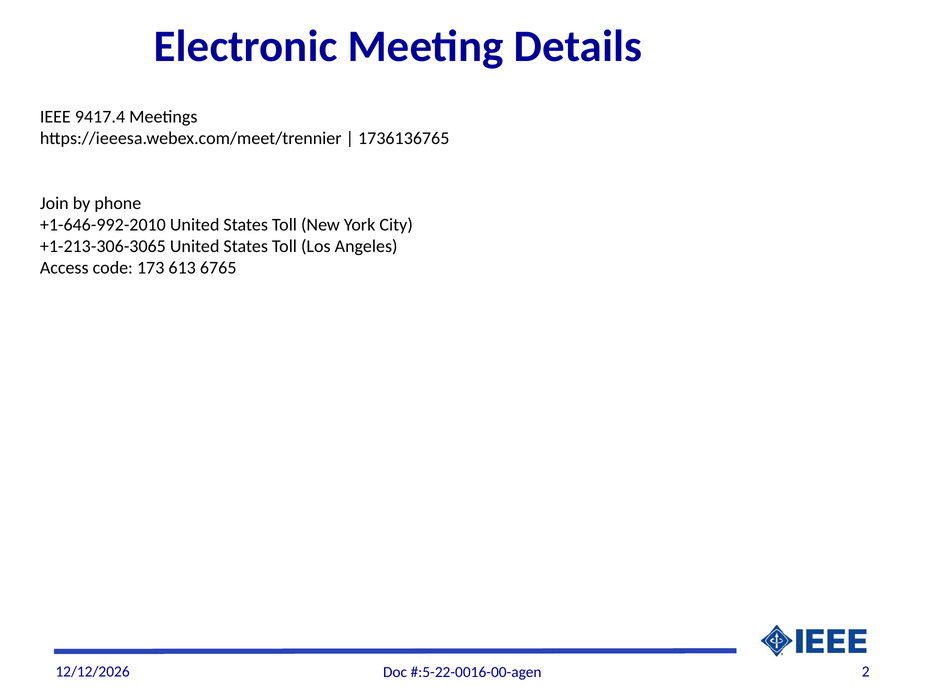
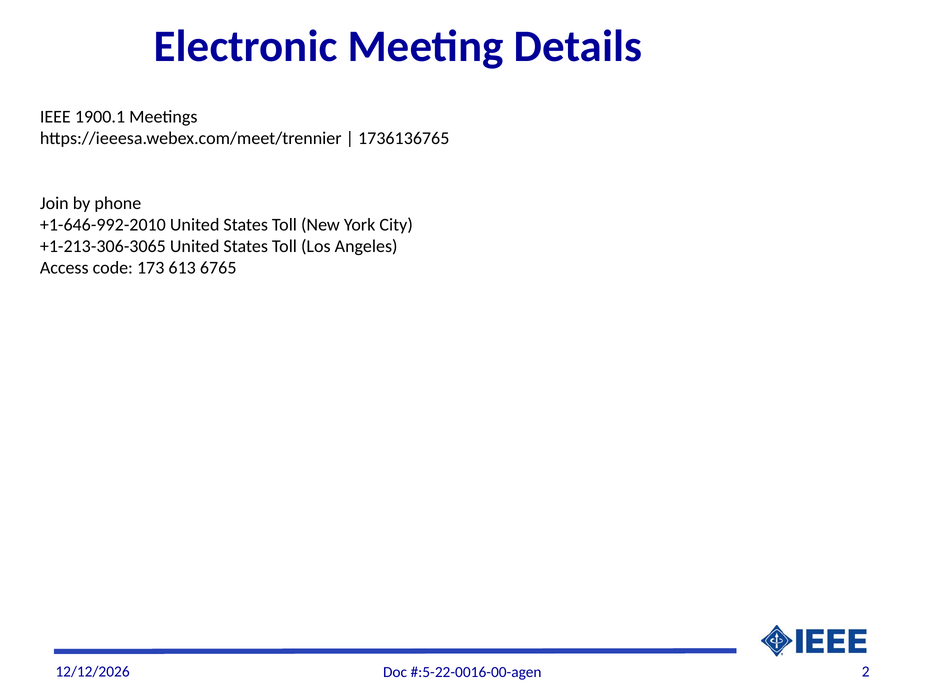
9417.4: 9417.4 -> 1900.1
